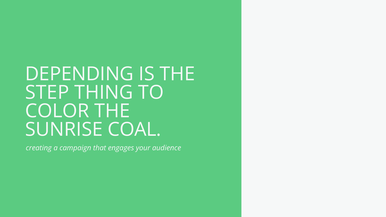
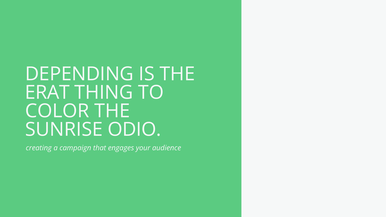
STEP: STEP -> ERAT
COAL: COAL -> ODIO
